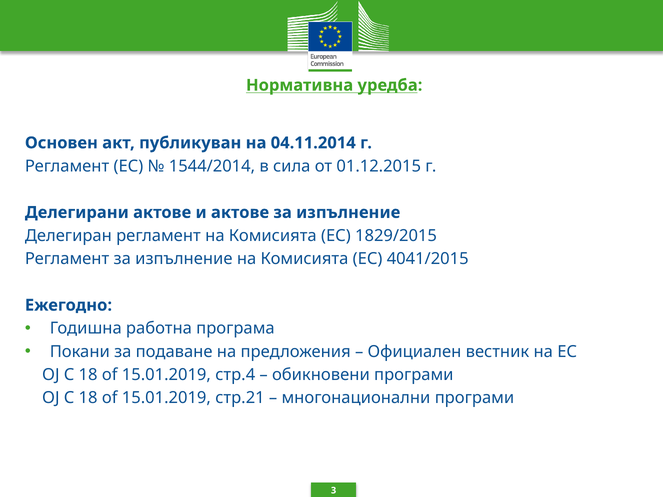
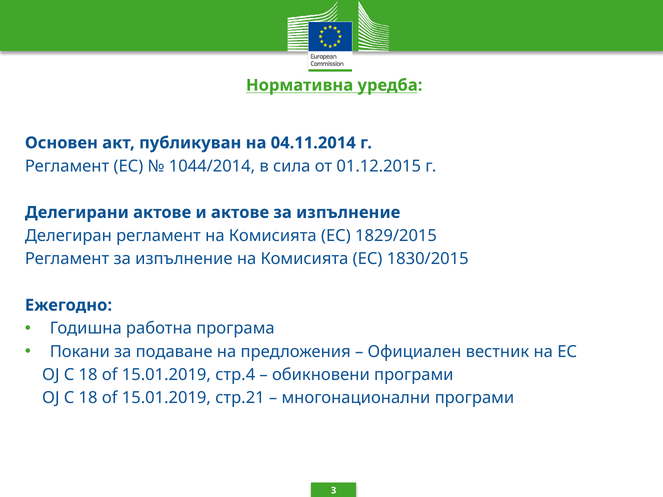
1544/2014: 1544/2014 -> 1044/2014
4041/2015: 4041/2015 -> 1830/2015
